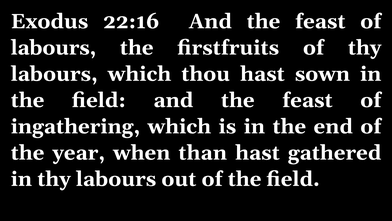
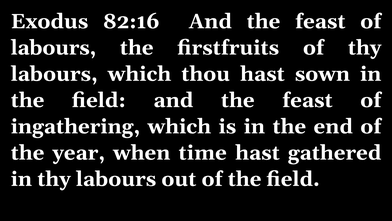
22:16: 22:16 -> 82:16
than: than -> time
